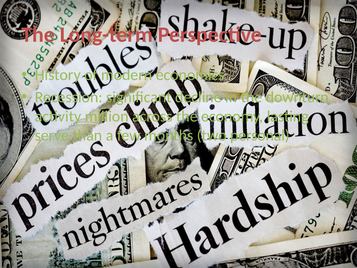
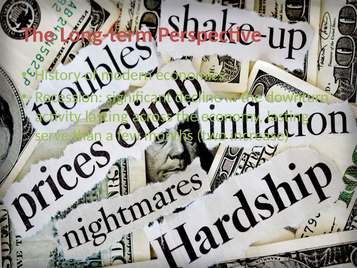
activity million: million -> lasting
personal: personal -> increase
